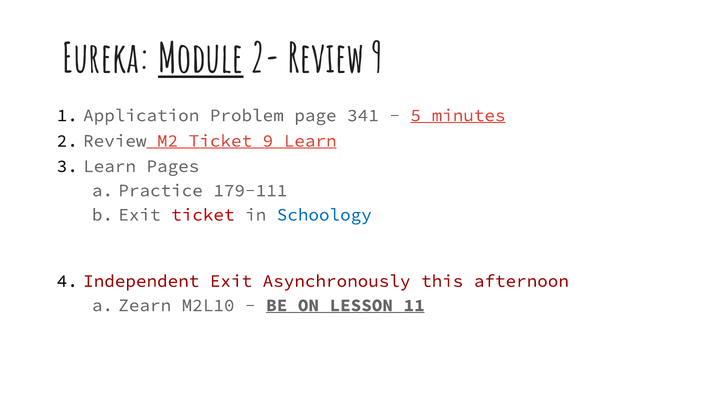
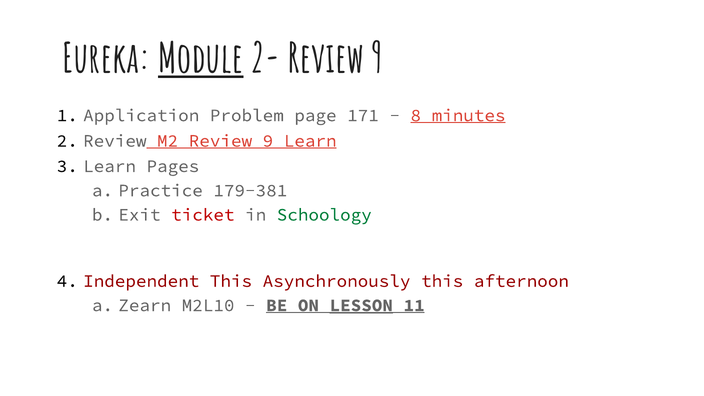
341: 341 -> 171
5: 5 -> 8
M2 Ticket: Ticket -> Review
179-111: 179-111 -> 179-381
Schoology colour: blue -> green
Independent Exit: Exit -> This
LESSON underline: none -> present
